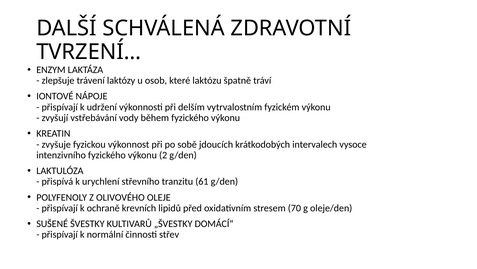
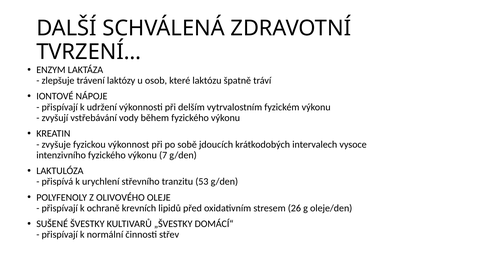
2: 2 -> 7
61: 61 -> 53
70: 70 -> 26
